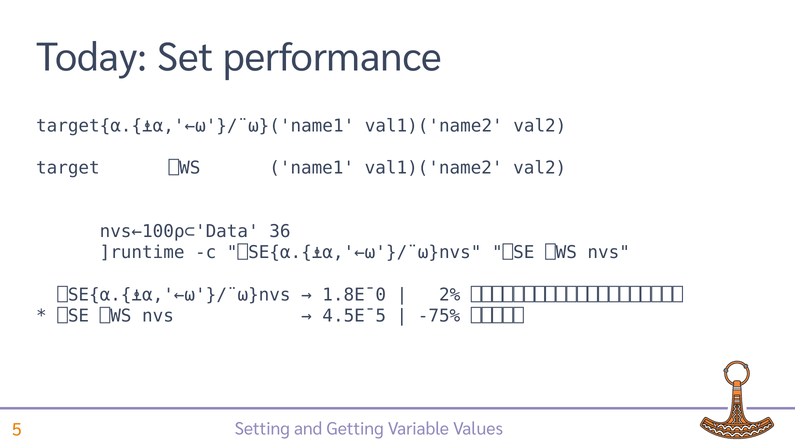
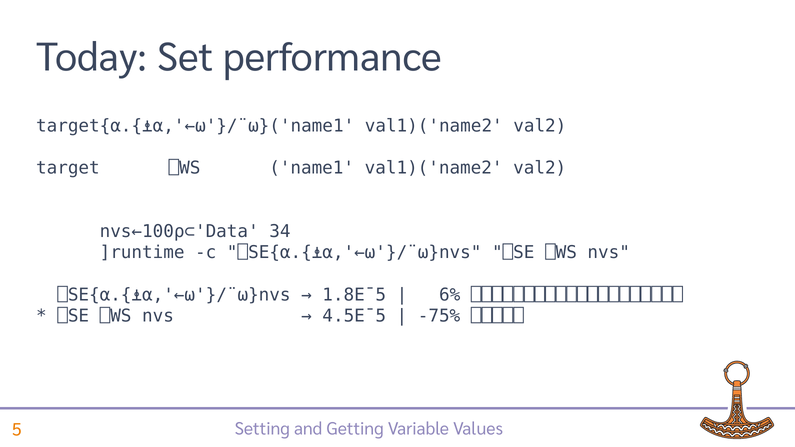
36: 36 -> 34
1.8E¯0: 1.8E¯0 -> 1.8E¯5
2%: 2% -> 6%
